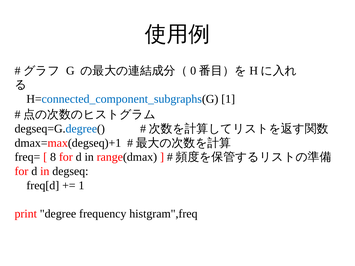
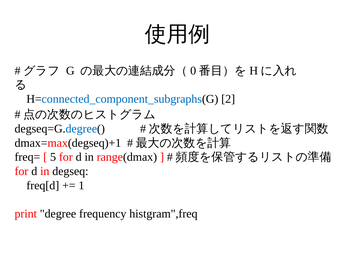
H=connected_component_subgraphs(G 1: 1 -> 2
8: 8 -> 5
